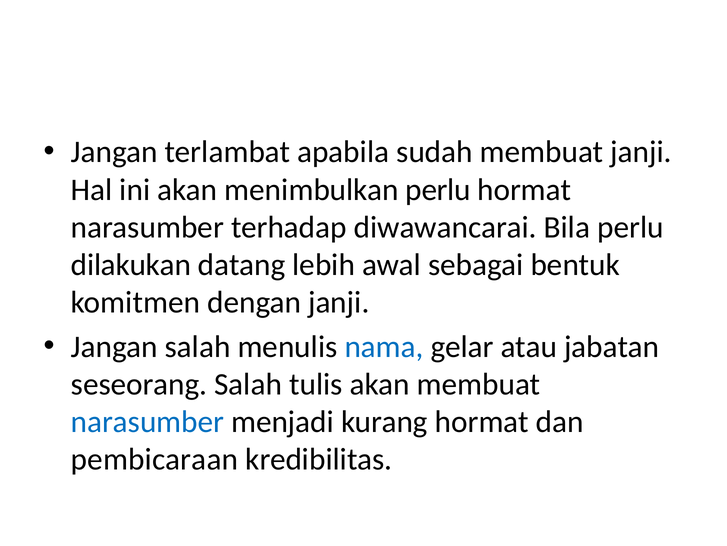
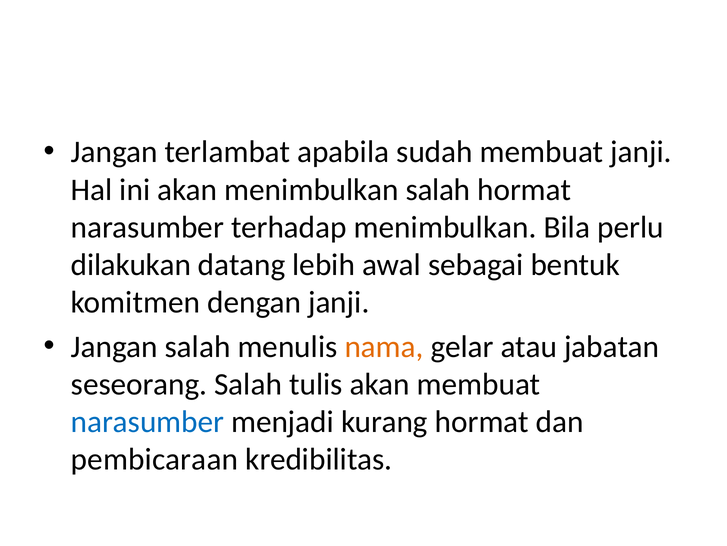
menimbulkan perlu: perlu -> salah
terhadap diwawancarai: diwawancarai -> menimbulkan
nama colour: blue -> orange
